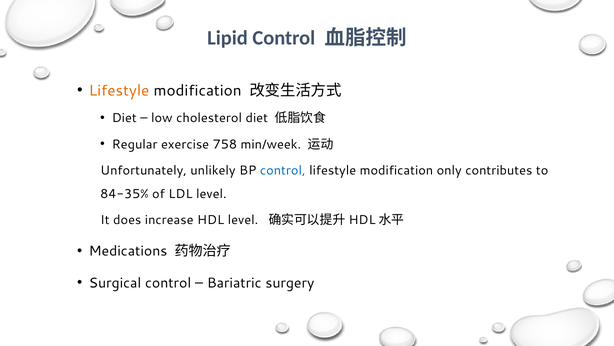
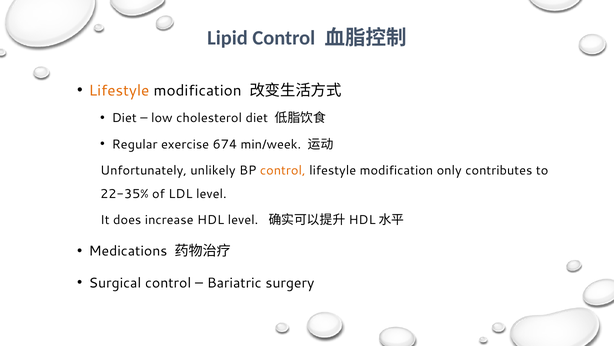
758: 758 -> 674
control at (283, 170) colour: blue -> orange
84-35%: 84-35% -> 22-35%
